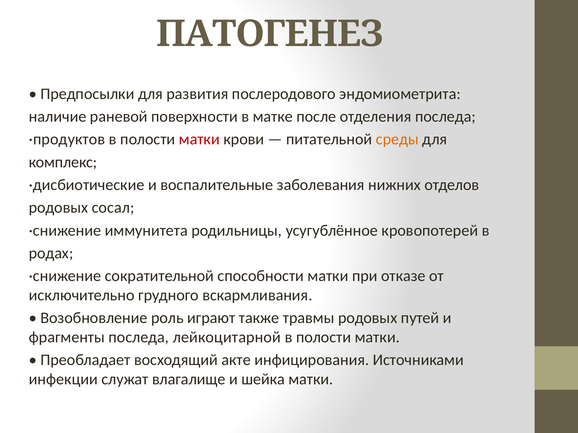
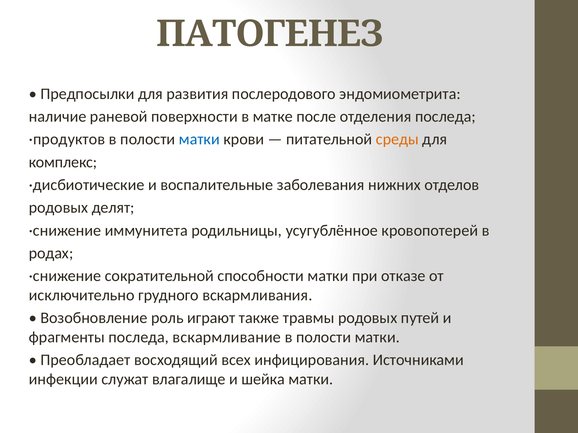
матки at (199, 139) colour: red -> blue
сосал: сосал -> делят
лейкоцитарной: лейкоцитарной -> вскармливание
акте: акте -> всех
